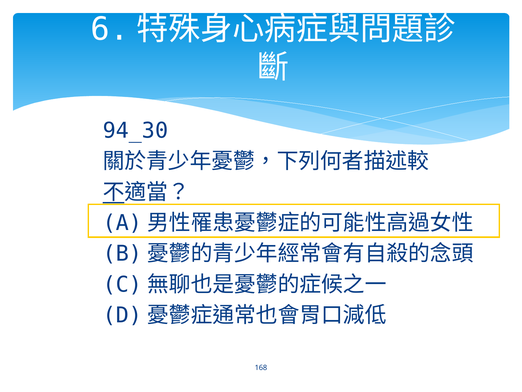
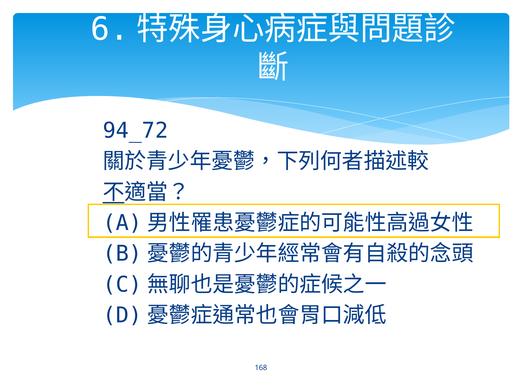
94_30: 94_30 -> 94_72
